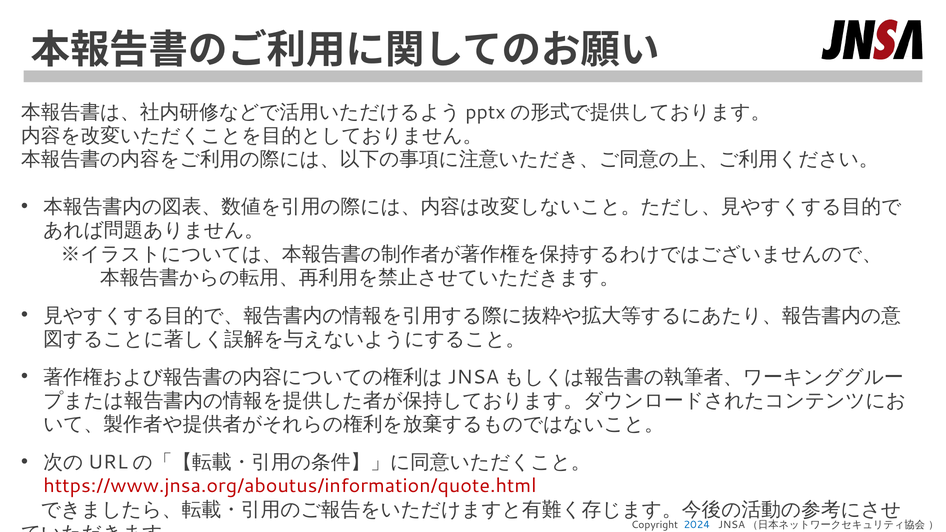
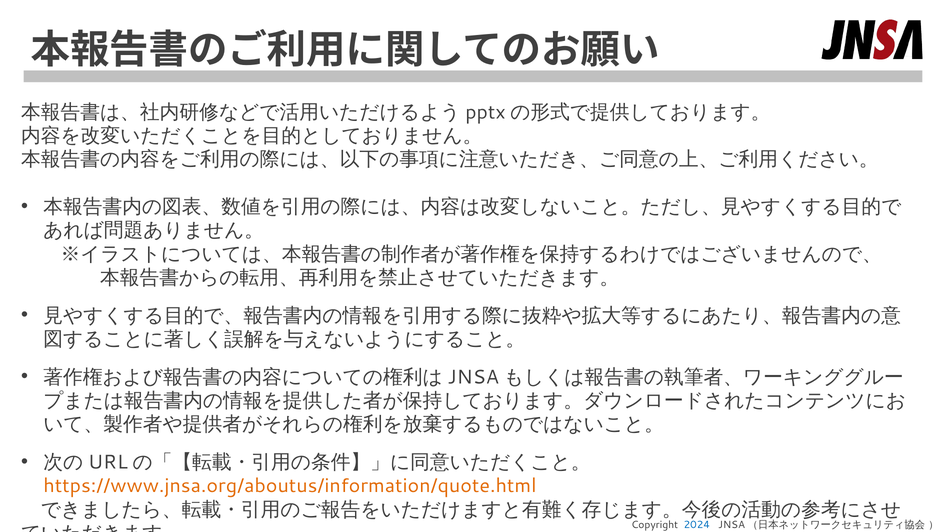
https://www.jnsa.org/aboutus/information/quote.html colour: red -> orange
